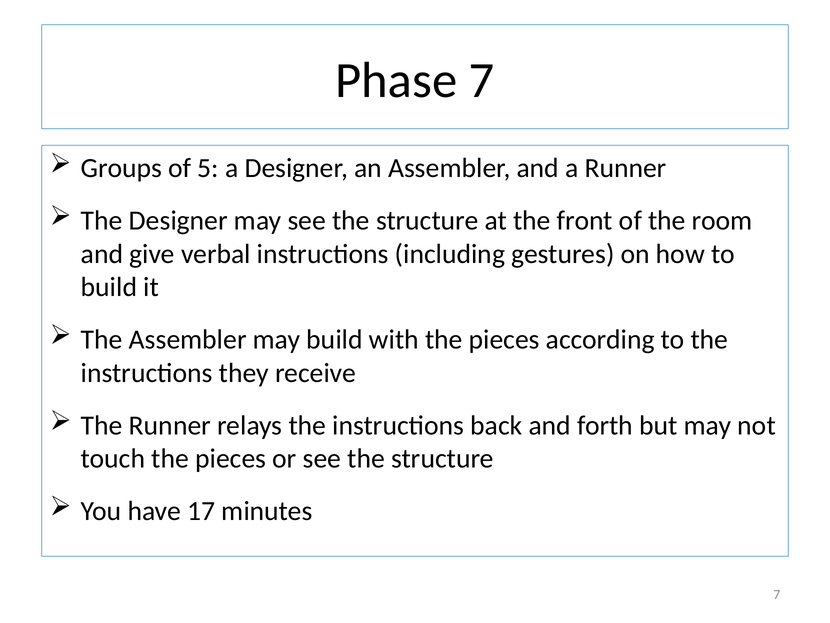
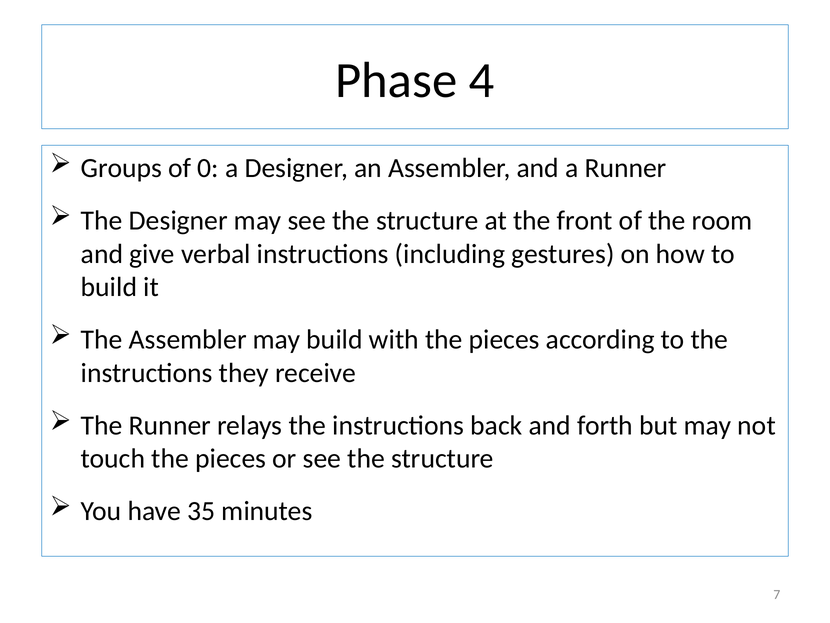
Phase 7: 7 -> 4
5: 5 -> 0
17: 17 -> 35
